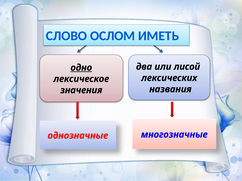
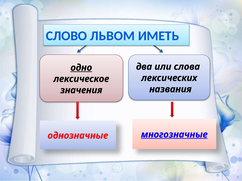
ОСЛОМ: ОСЛОМ -> ЛЬВОМ
лисой: лисой -> слова
многозначные underline: none -> present
